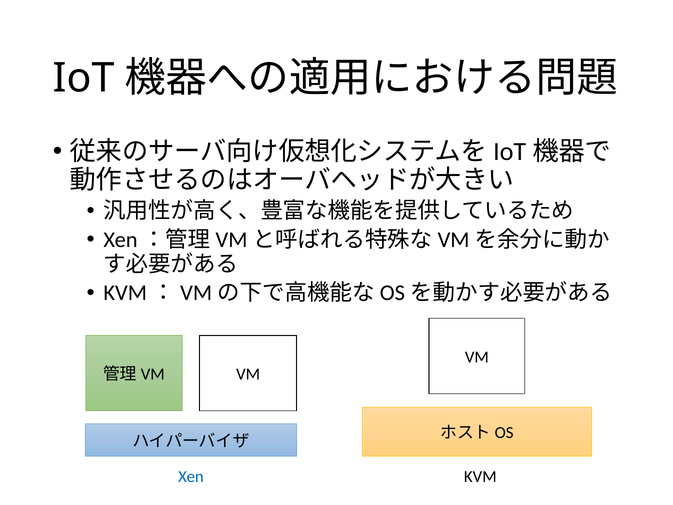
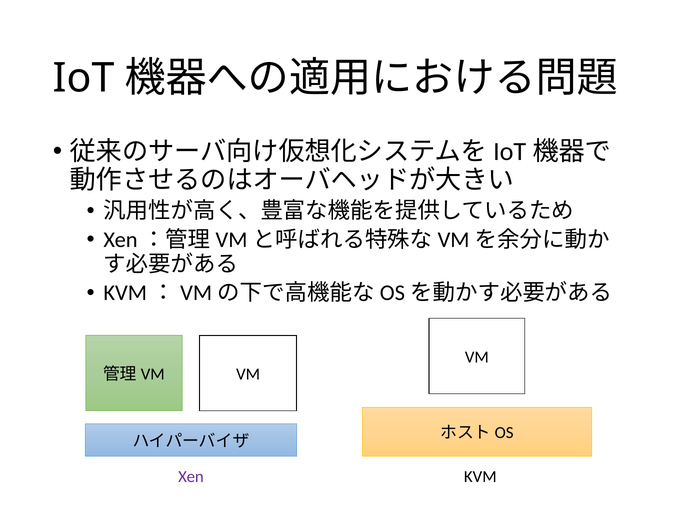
Xen colour: blue -> purple
